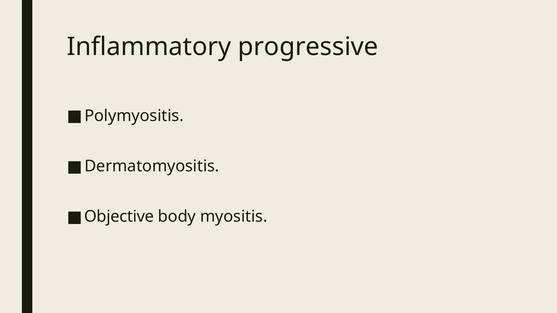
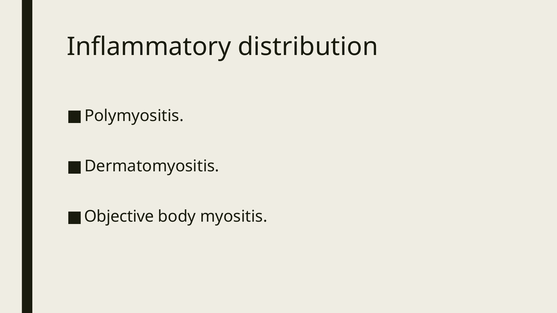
progressive: progressive -> distribution
